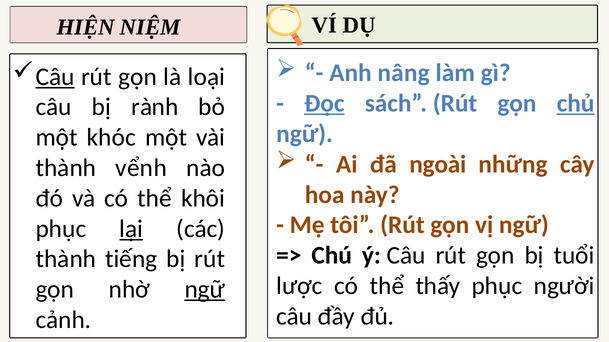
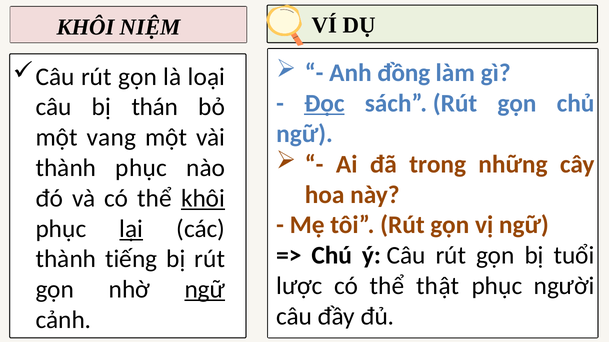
HIỆN at (86, 27): HIỆN -> KHÔI
nâng: nâng -> đồng
Câu at (55, 77) underline: present -> none
chủ underline: present -> none
rành: rành -> thán
khóc: khóc -> vang
ngoài: ngoài -> trong
thành vểnh: vểnh -> phục
khôi at (203, 199) underline: none -> present
thấy: thấy -> thật
